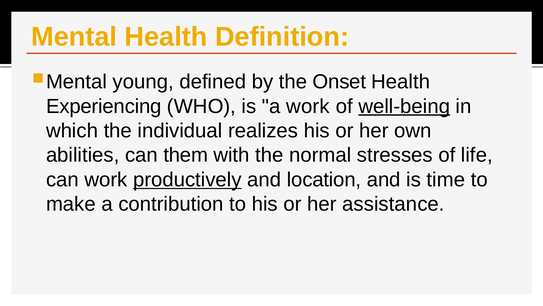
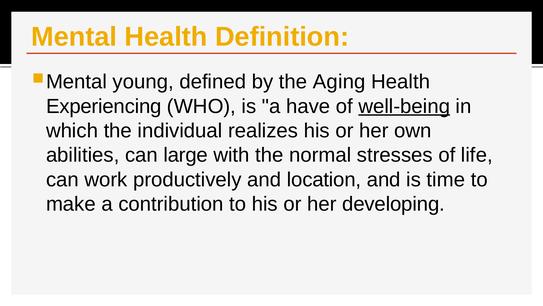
Onset: Onset -> Aging
a work: work -> have
them: them -> large
productively underline: present -> none
assistance: assistance -> developing
